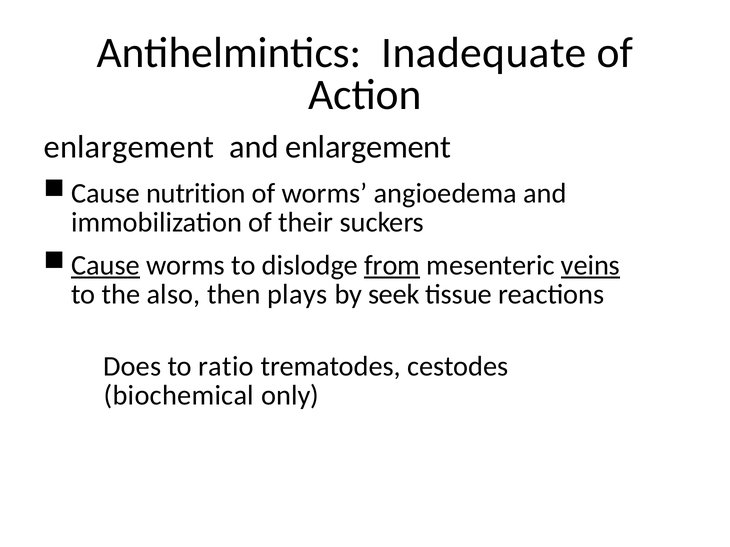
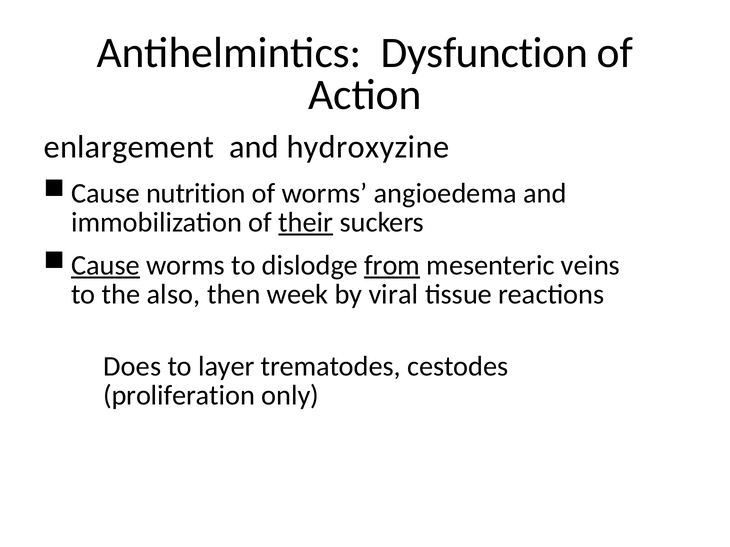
Inadequate: Inadequate -> Dysfunction
and enlargement: enlargement -> hydroxyzine
their underline: none -> present
veins underline: present -> none
plays: plays -> week
seek: seek -> viral
ratio: ratio -> layer
biochemical: biochemical -> proliferation
